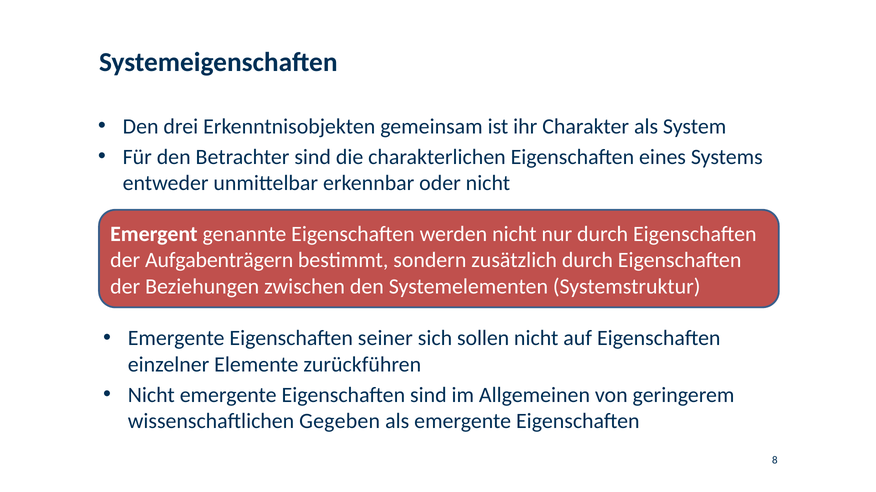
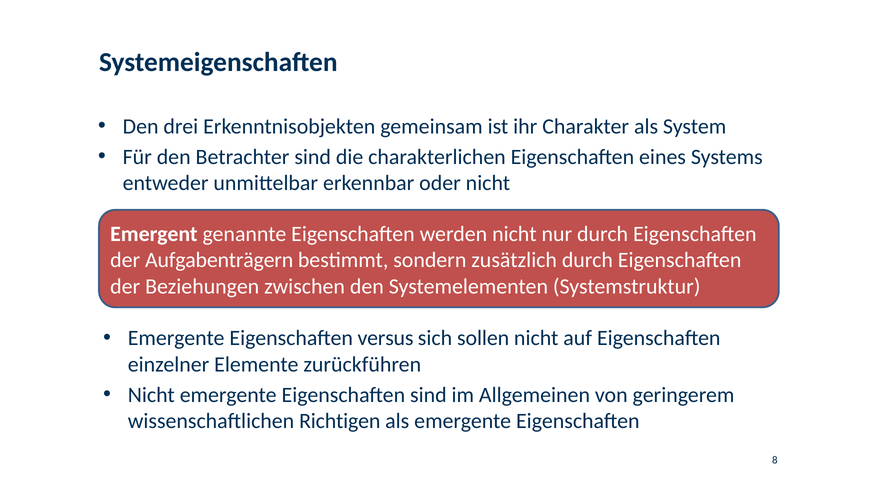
seiner: seiner -> versus
Gegeben: Gegeben -> Richtigen
